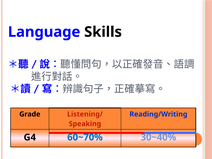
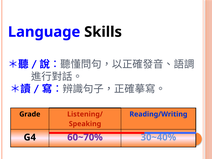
60~70% colour: blue -> purple
